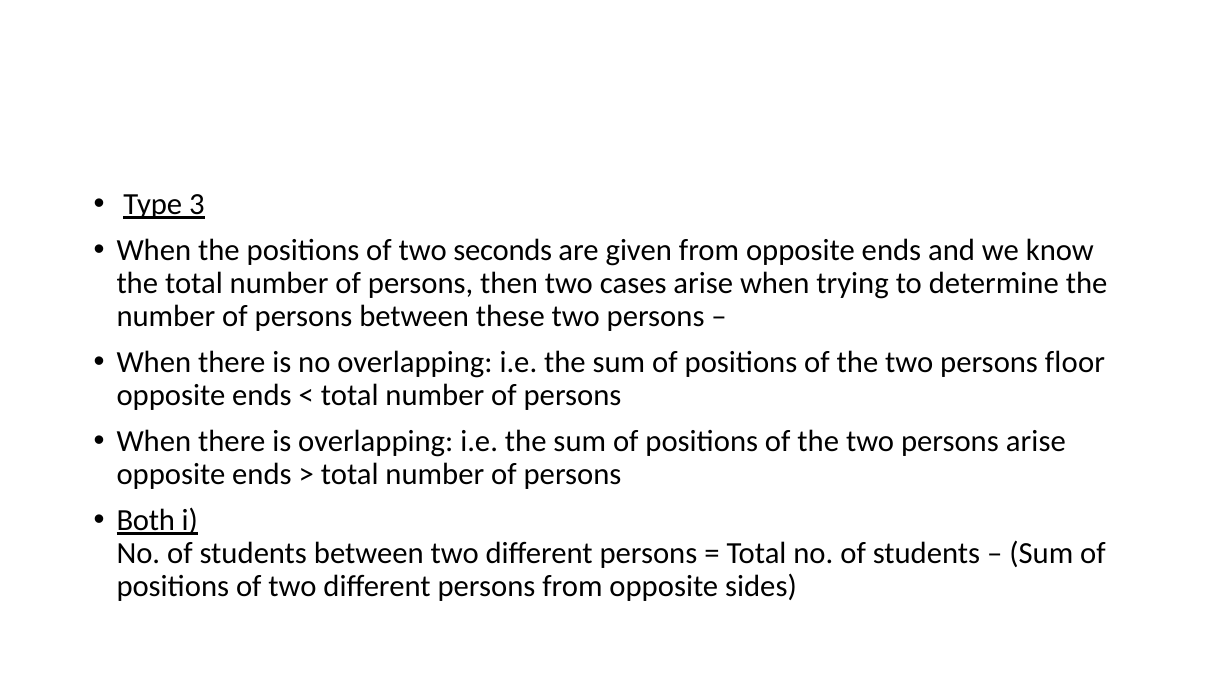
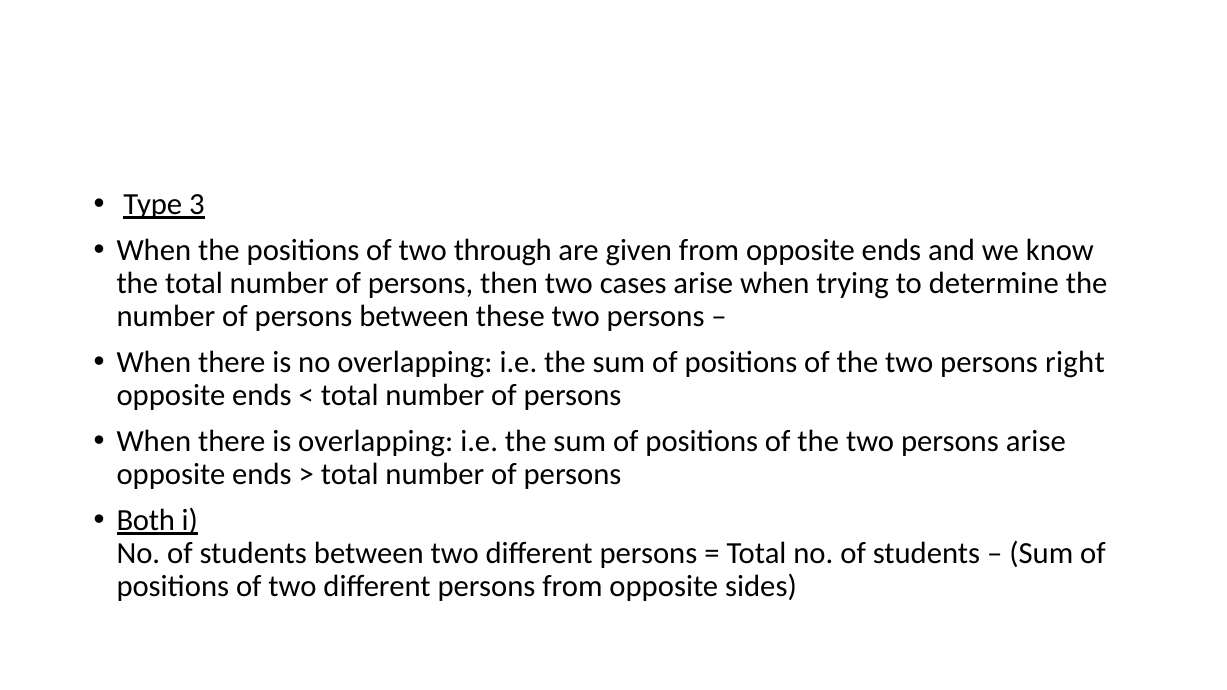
seconds: seconds -> through
floor: floor -> right
